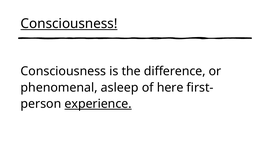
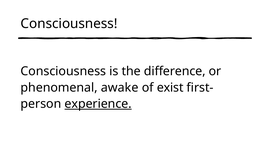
Consciousness at (69, 24) underline: present -> none
asleep: asleep -> awake
here: here -> exist
